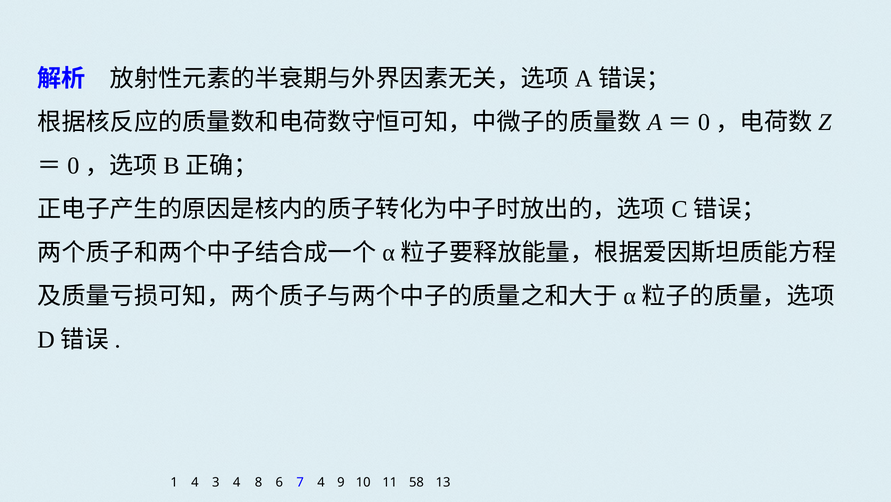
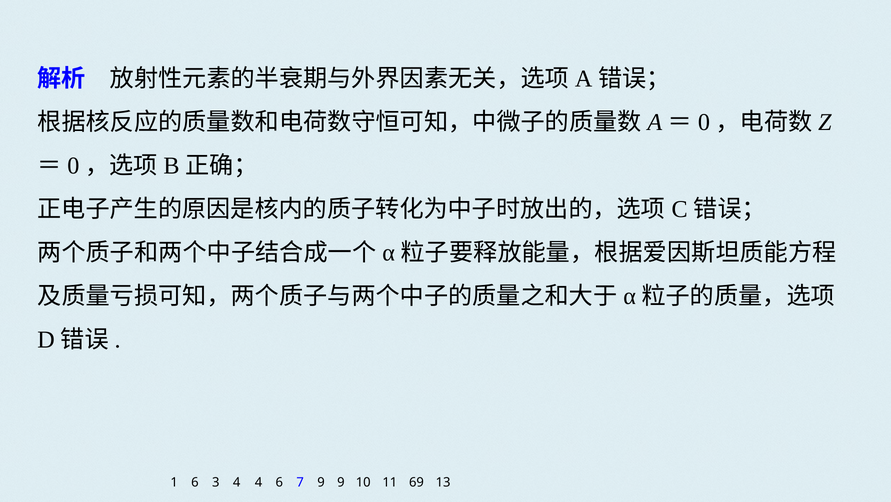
1 4: 4 -> 6
4 8: 8 -> 4
7 4: 4 -> 9
58: 58 -> 69
